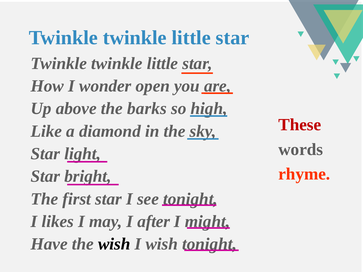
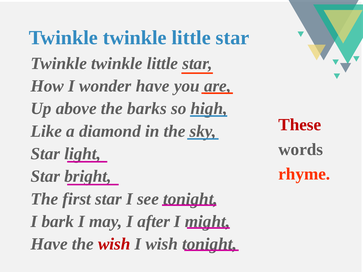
wonder open: open -> have
likes: likes -> bark
wish at (114, 244) colour: black -> red
